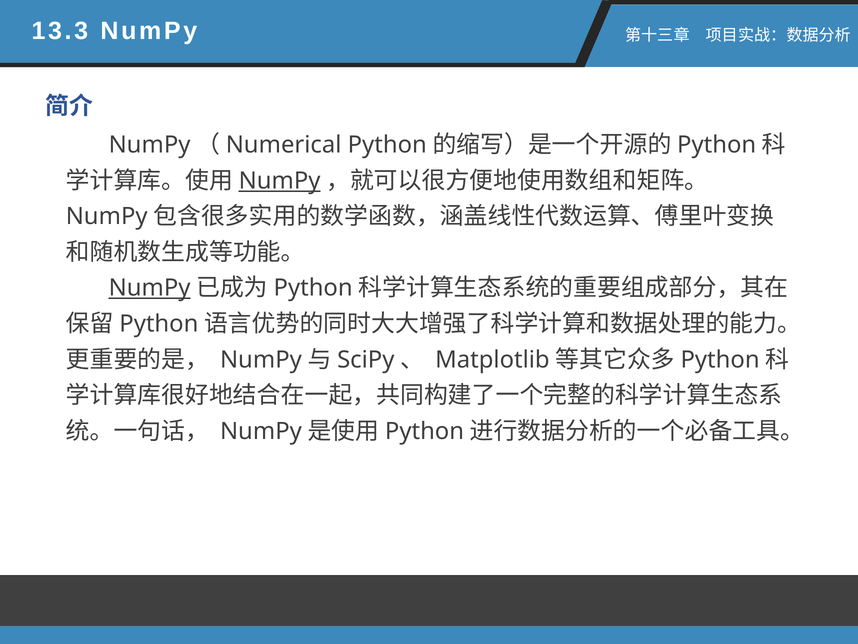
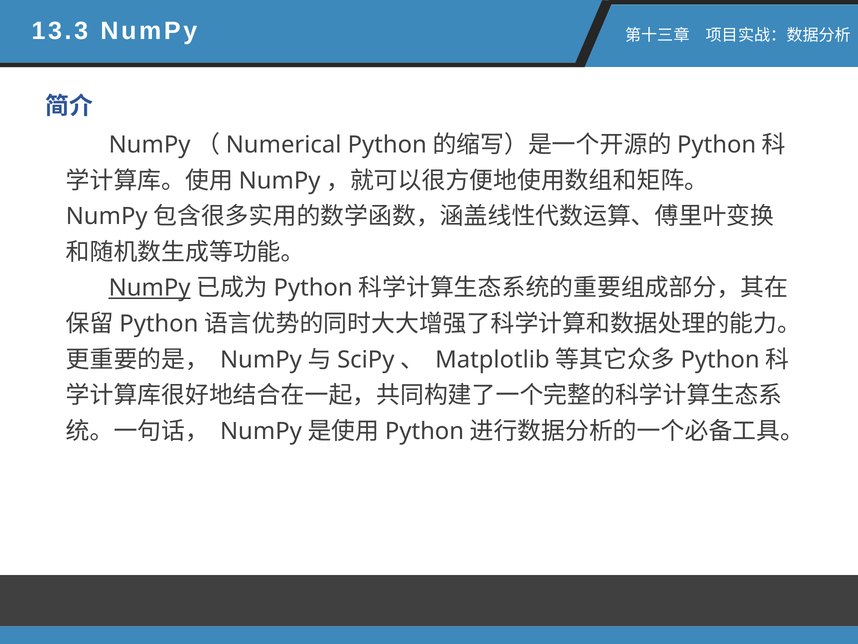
NumPy at (280, 181) underline: present -> none
